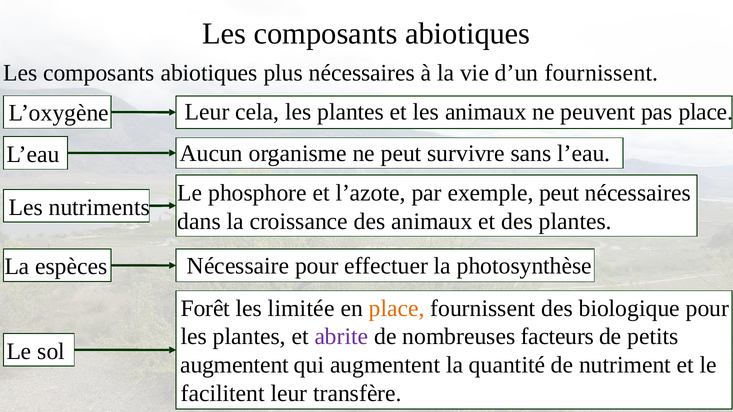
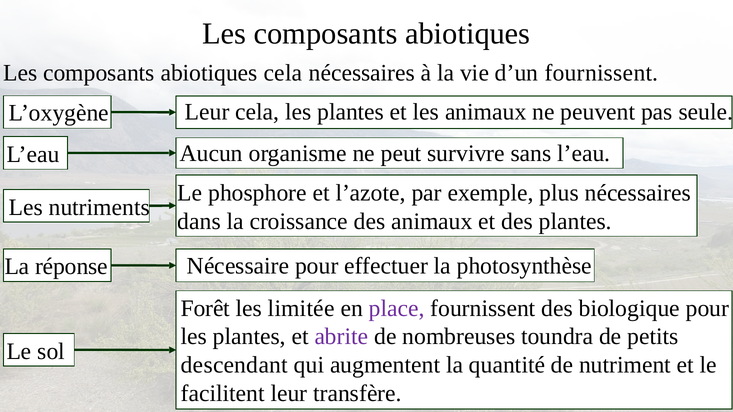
abiotiques plus: plus -> cela
pas place: place -> seule
exemple peut: peut -> plus
espèces: espèces -> réponse
place at (397, 309) colour: orange -> purple
facteurs: facteurs -> toundra
augmentent at (235, 365): augmentent -> descendant
